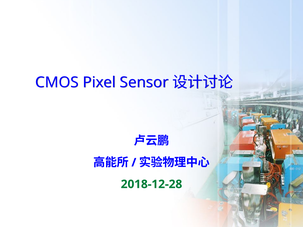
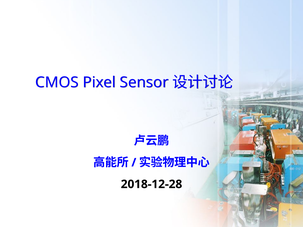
2018-12-28 colour: green -> black
